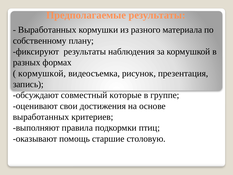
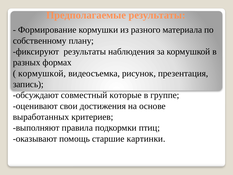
Выработанных at (47, 30): Выработанных -> Формирование
столовую: столовую -> картинки
